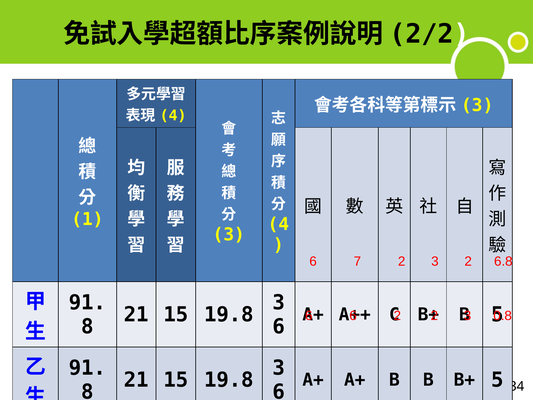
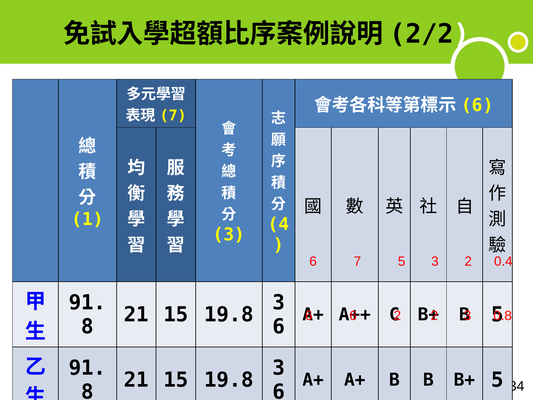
3 at (477, 105): 3 -> 6
4 at (173, 116): 4 -> 7
7 2: 2 -> 5
6.8: 6.8 -> 0.4
